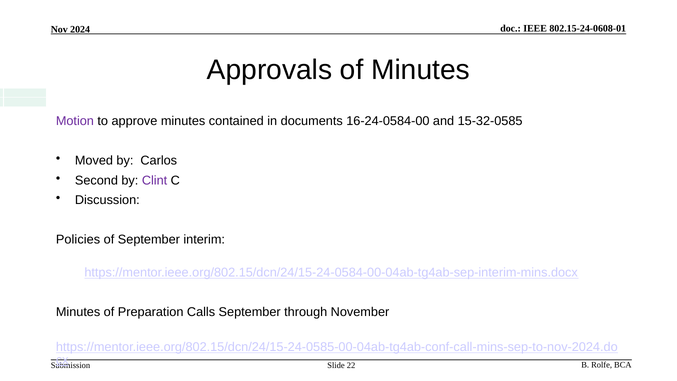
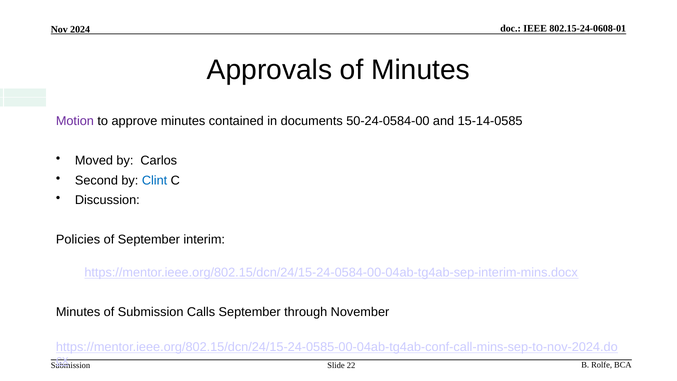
16-24-0584-00: 16-24-0584-00 -> 50-24-0584-00
15-32-0585: 15-32-0585 -> 15-14-0585
Clint colour: purple -> blue
of Preparation: Preparation -> Submission
